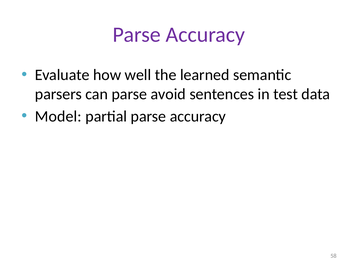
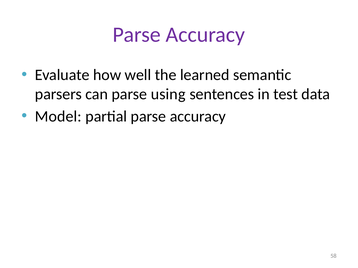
avoid: avoid -> using
